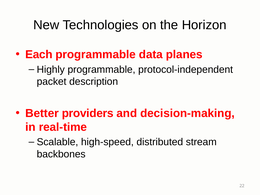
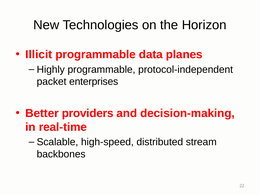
Each: Each -> Illicit
description: description -> enterprises
